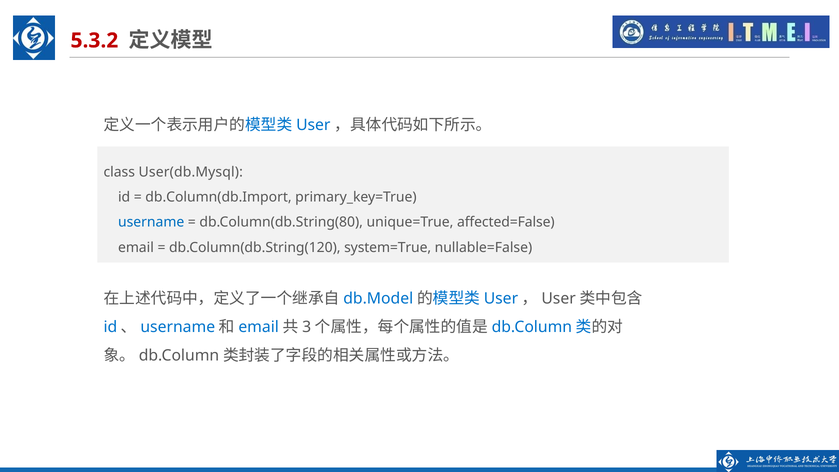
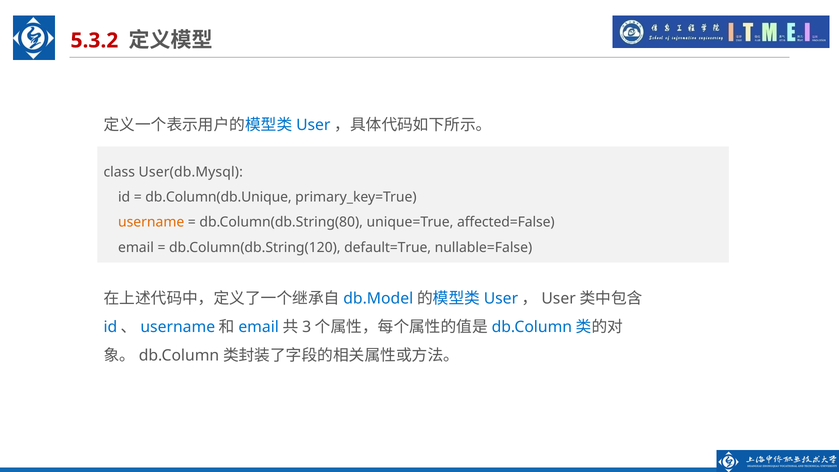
db.Column(db.Import: db.Column(db.Import -> db.Column(db.Unique
username colour: blue -> orange
system=True: system=True -> default=True
